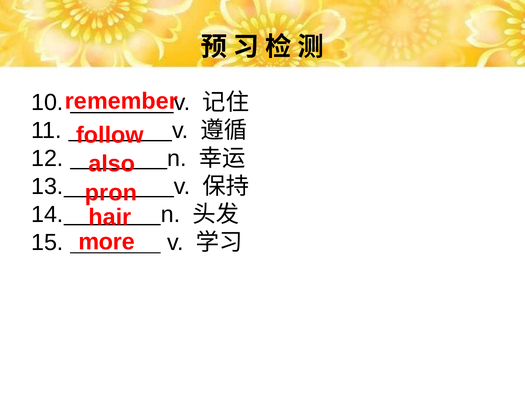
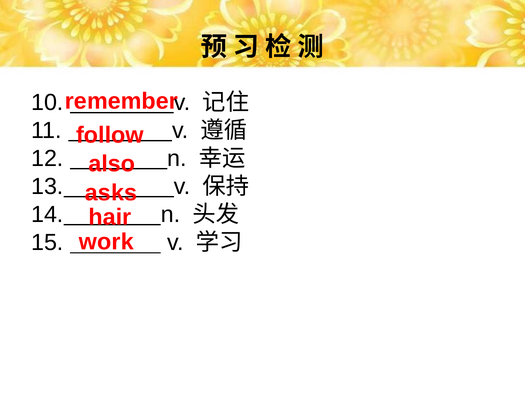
pron: pron -> asks
more: more -> work
